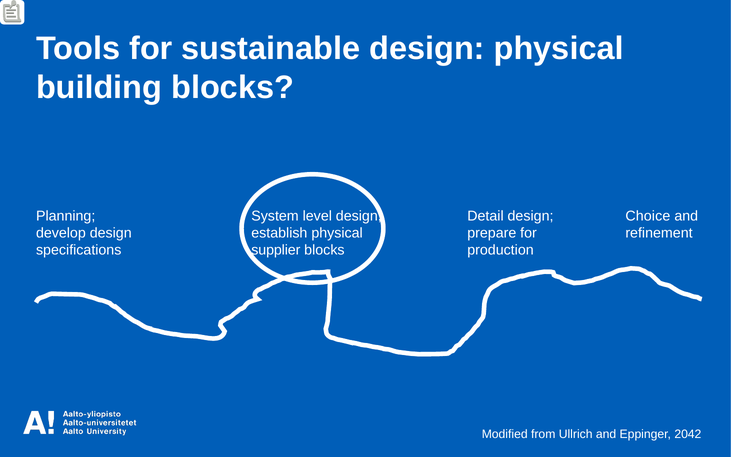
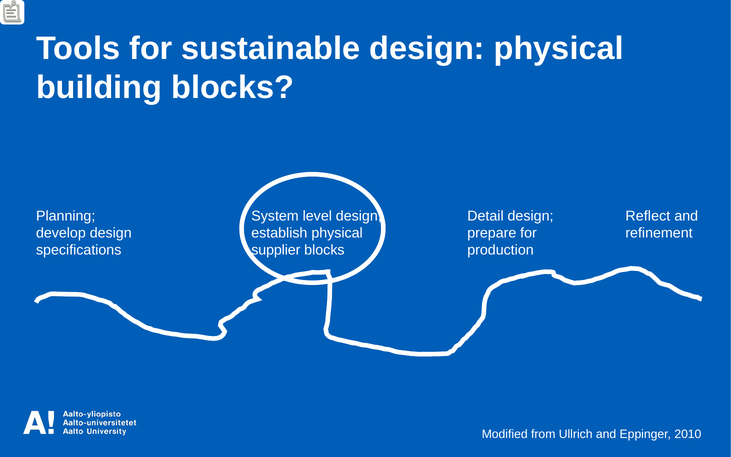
Choice: Choice -> Reflect
2042: 2042 -> 2010
